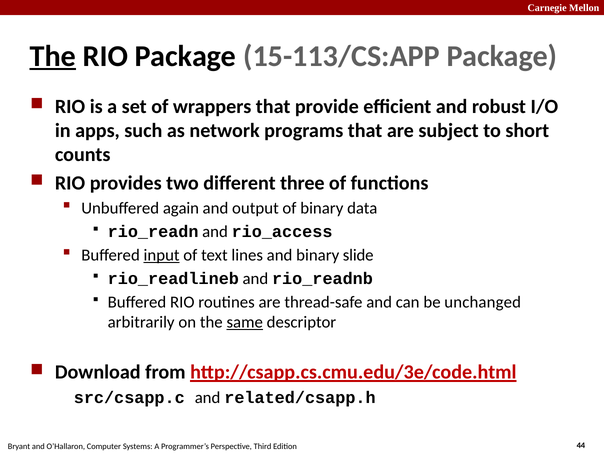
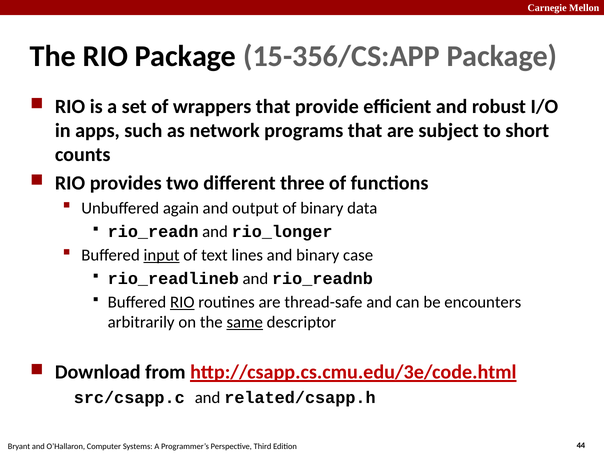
The at (53, 56) underline: present -> none
15-113/CS:APP: 15-113/CS:APP -> 15-356/CS:APP
rio_access: rio_access -> rio_longer
slide: slide -> case
RIO at (182, 302) underline: none -> present
unchanged: unchanged -> encounters
